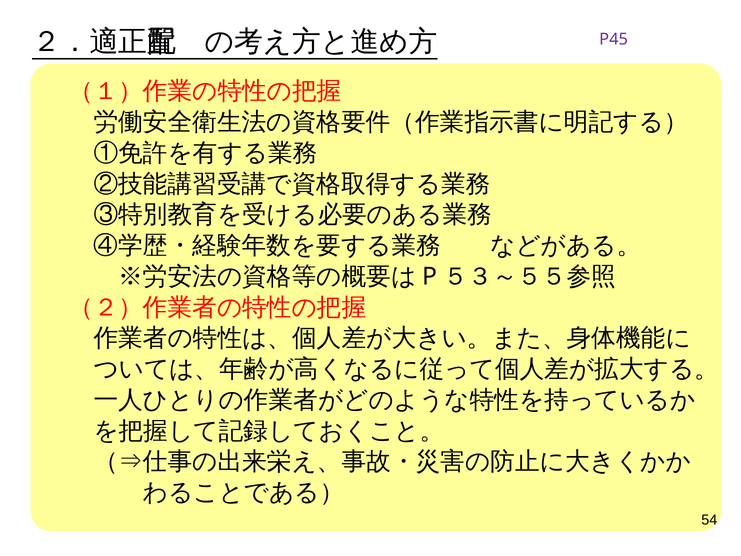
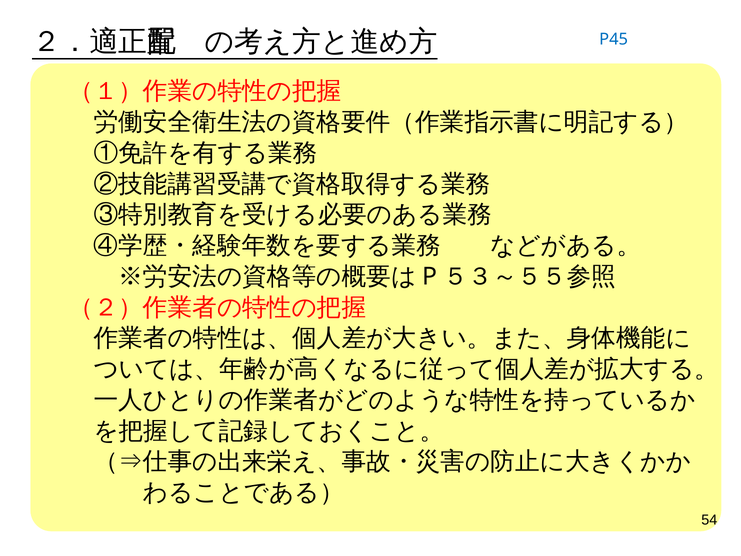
P45 colour: purple -> blue
